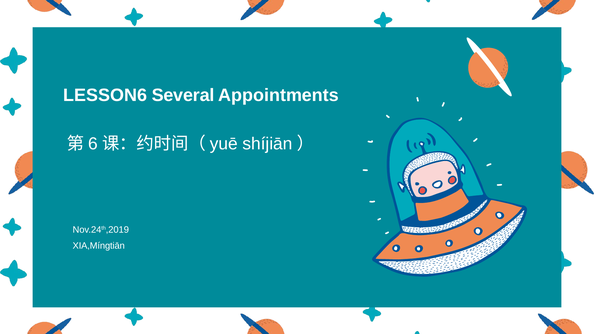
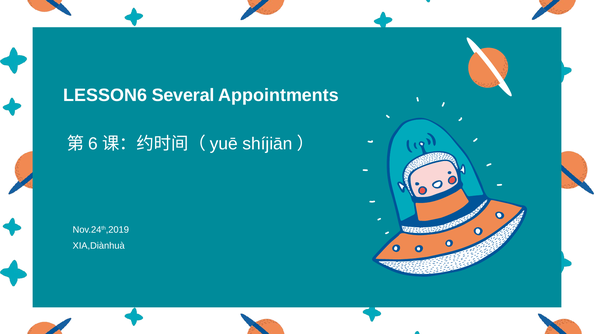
XIA,Míngtiān: XIA,Míngtiān -> XIA,Diànhuà
